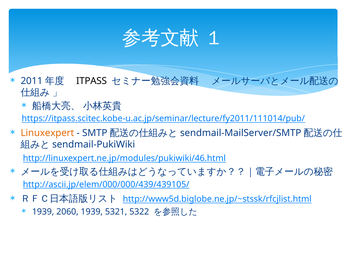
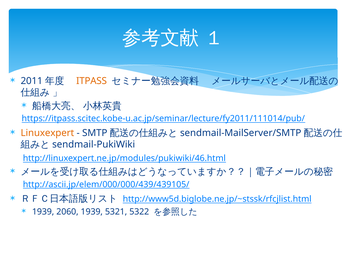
ITPASS colour: black -> orange
